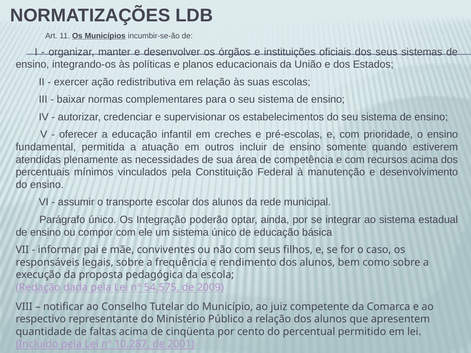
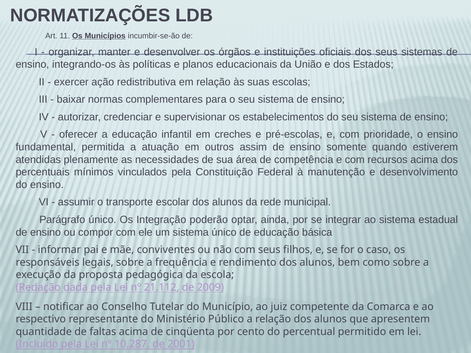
incluir: incluir -> assim
54.575: 54.575 -> 21.112
